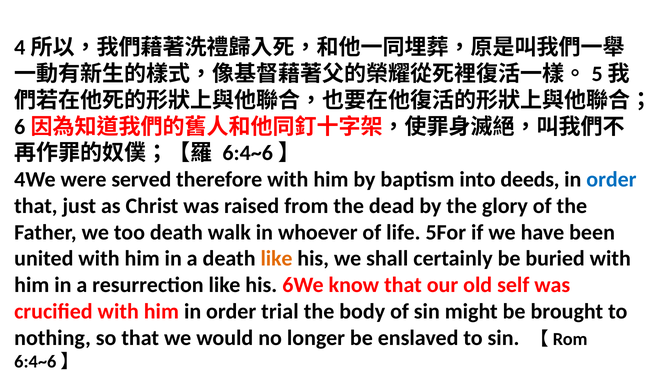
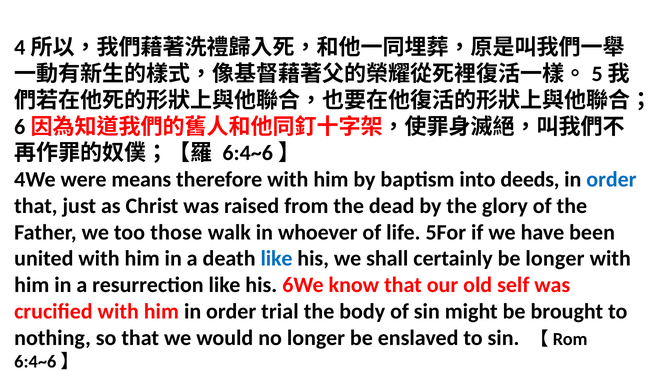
served: served -> means
too death: death -> those
like at (277, 259) colour: orange -> blue
be buried: buried -> longer
